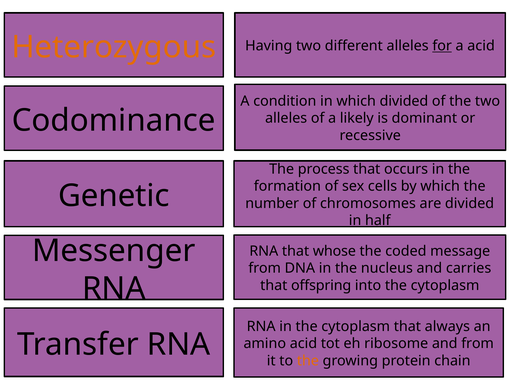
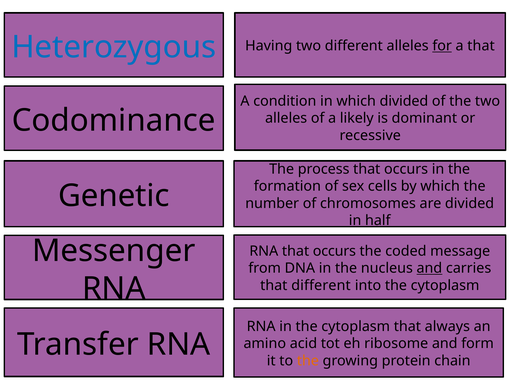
Heterozygous colour: orange -> blue
a acid: acid -> that
RNA that whose: whose -> occurs
and at (429, 269) underline: none -> present
that offspring: offspring -> different
and from: from -> form
